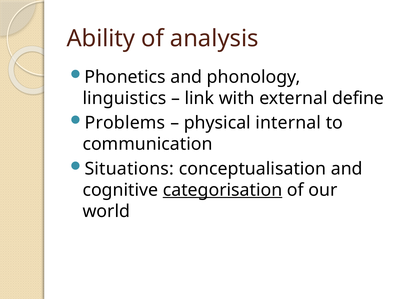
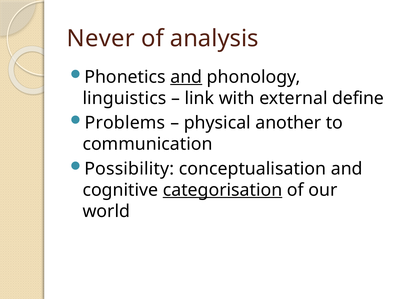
Ability: Ability -> Never
and at (186, 77) underline: none -> present
internal: internal -> another
Situations: Situations -> Possibility
